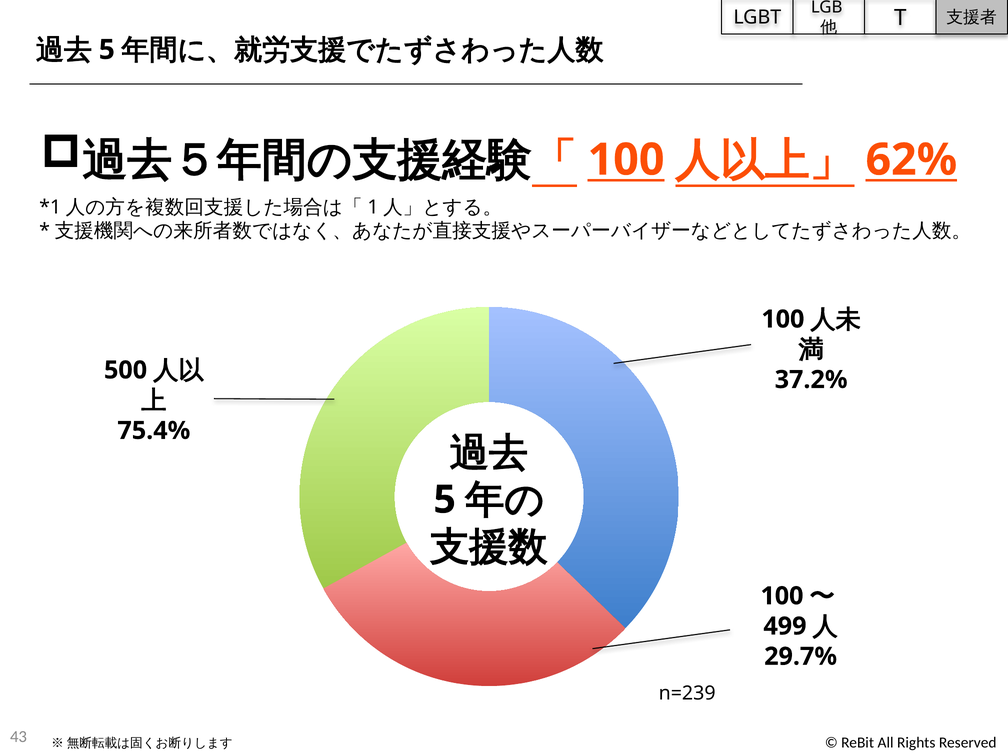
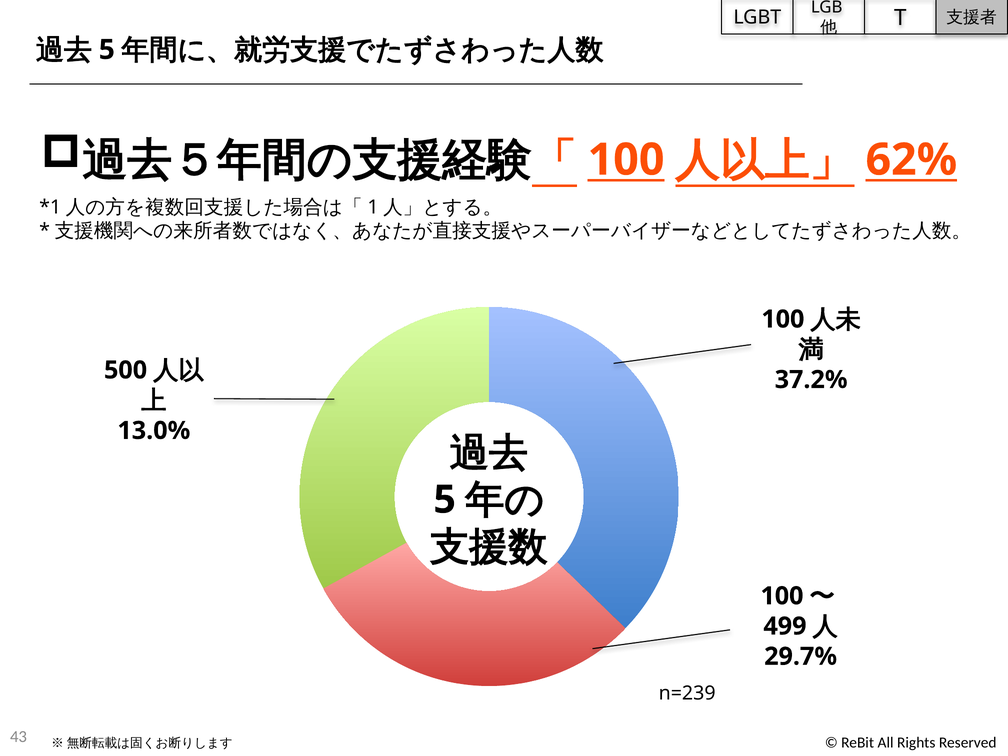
75.4%: 75.4% -> 13.0%
